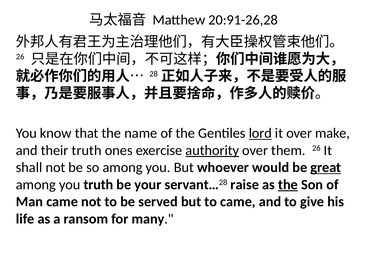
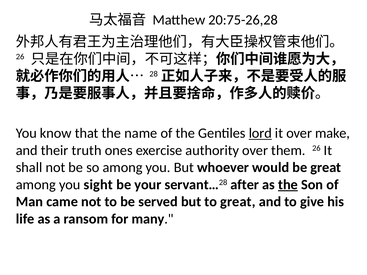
20:91-26,28: 20:91-26,28 -> 20:75-26,28
authority underline: present -> none
great at (326, 168) underline: present -> none
you truth: truth -> sight
raise: raise -> after
to came: came -> great
